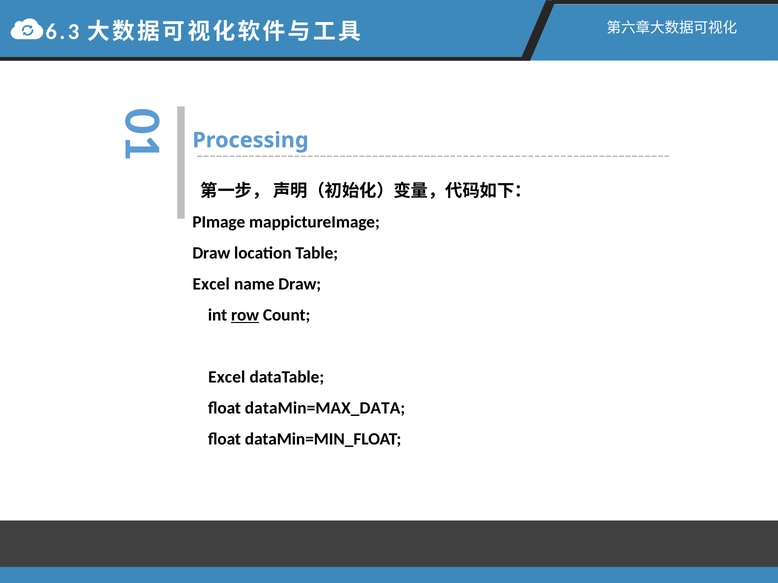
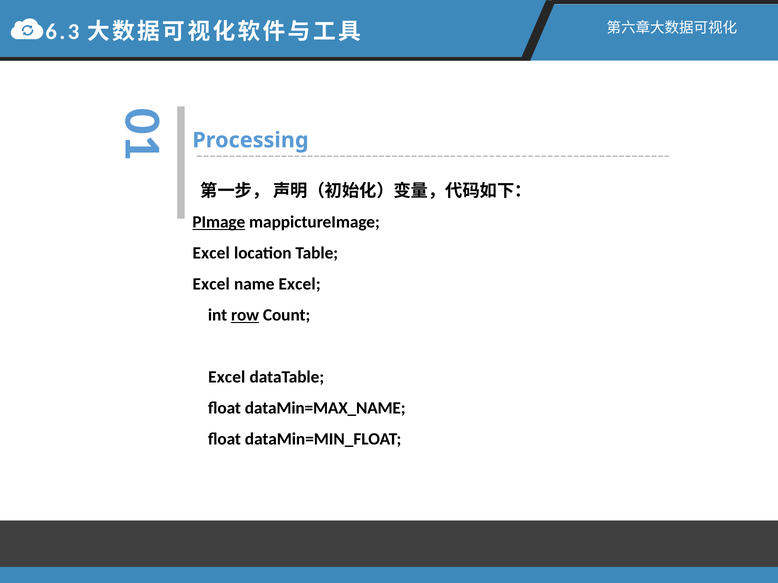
PImage underline: none -> present
Draw at (211, 253): Draw -> Excel
name Draw: Draw -> Excel
dataMin=MAX_DATA: dataMin=MAX_DATA -> dataMin=MAX_NAME
